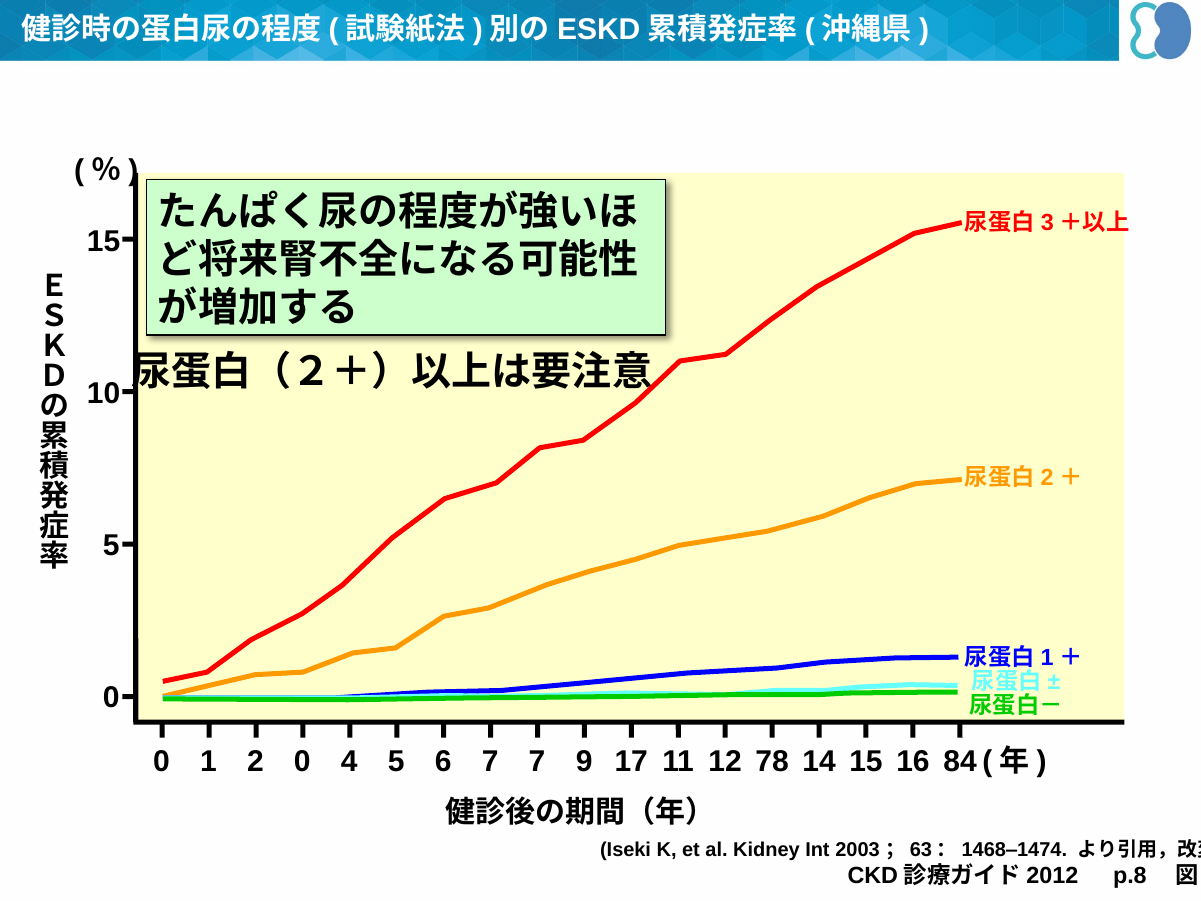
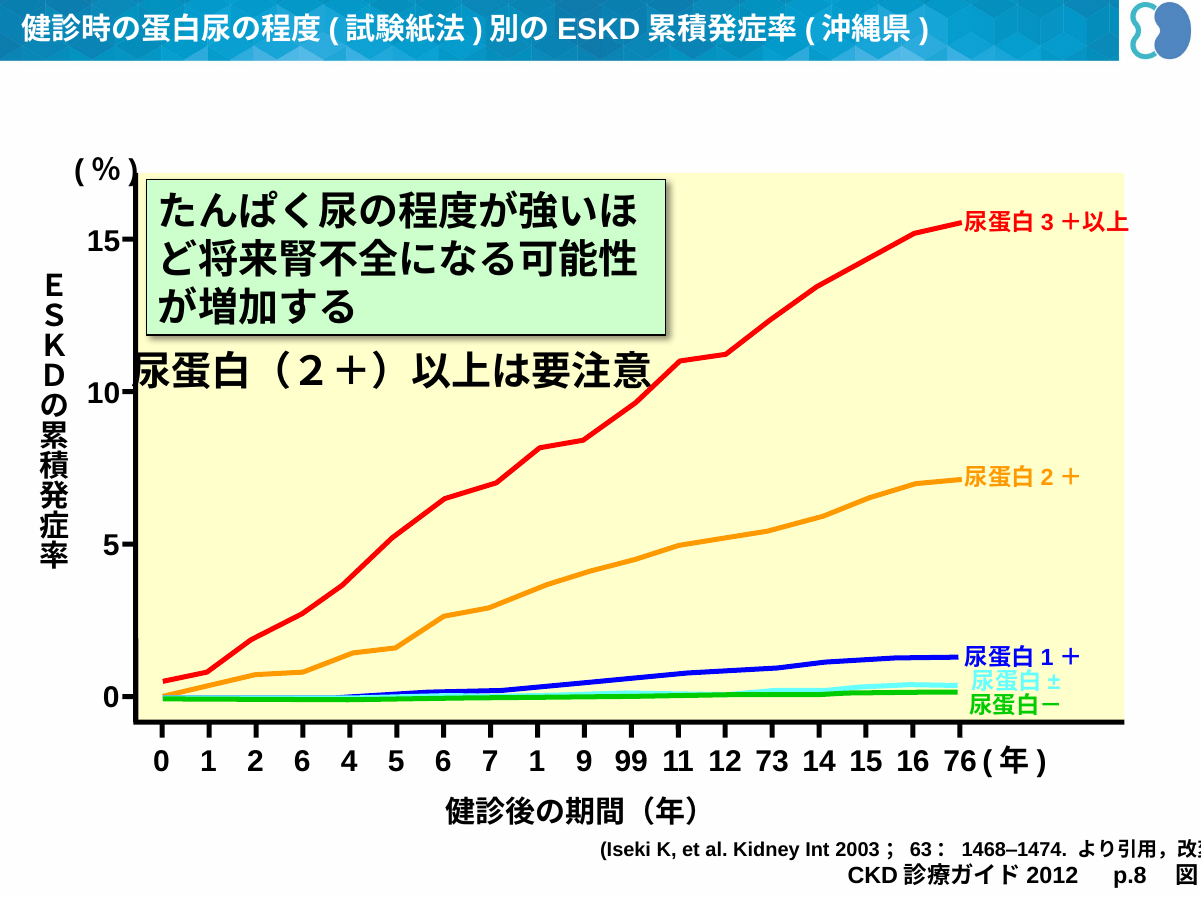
2 0: 0 -> 6
7 7: 7 -> 1
17: 17 -> 99
78: 78 -> 73
84: 84 -> 76
